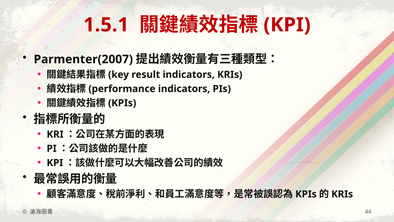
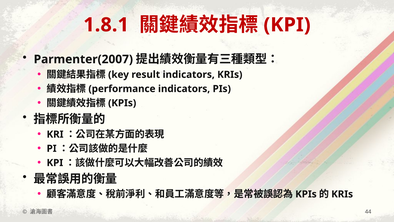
1.5.1: 1.5.1 -> 1.8.1
